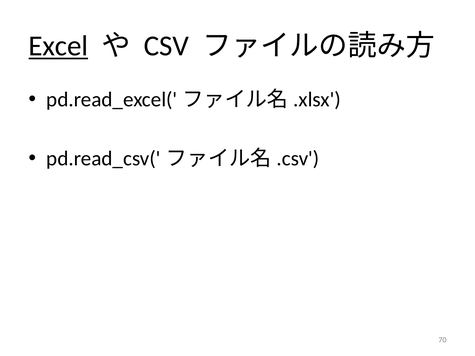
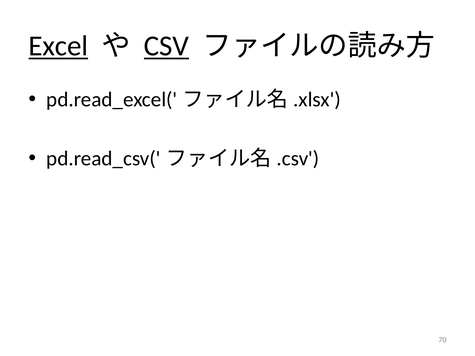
CSV underline: none -> present
